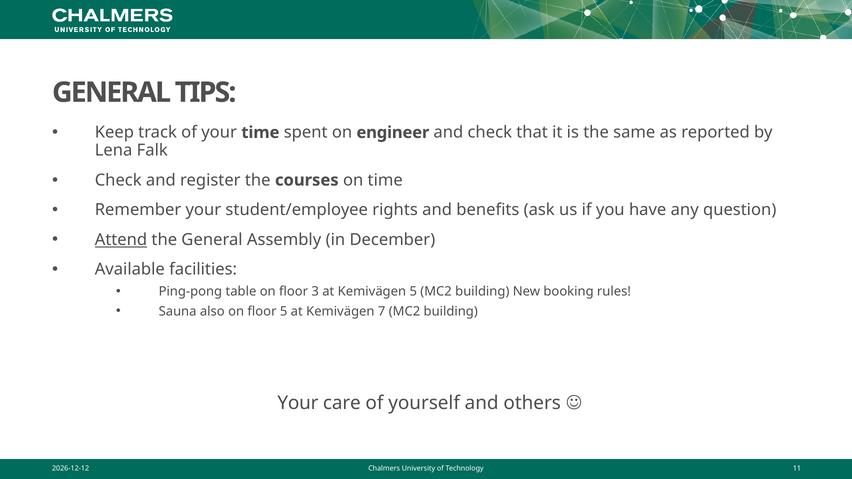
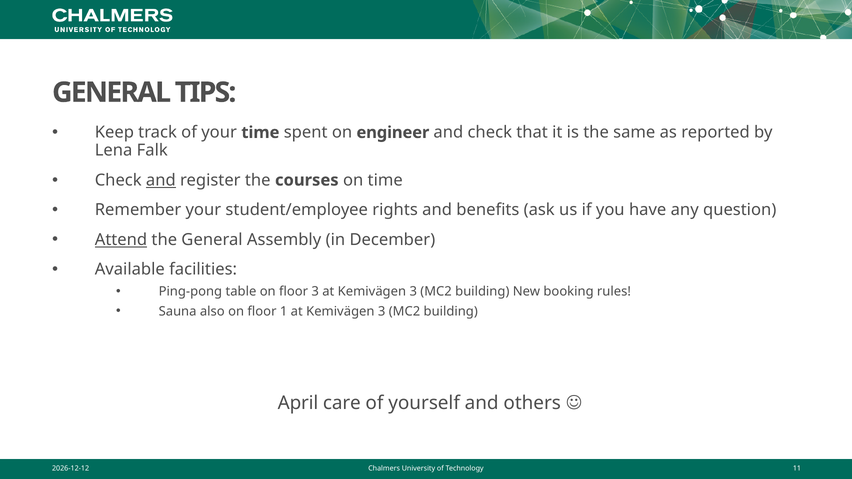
and at (161, 180) underline: none -> present
3 at Kemivägen 5: 5 -> 3
floor 5: 5 -> 1
7 at (382, 311): 7 -> 3
Your at (298, 403): Your -> April
